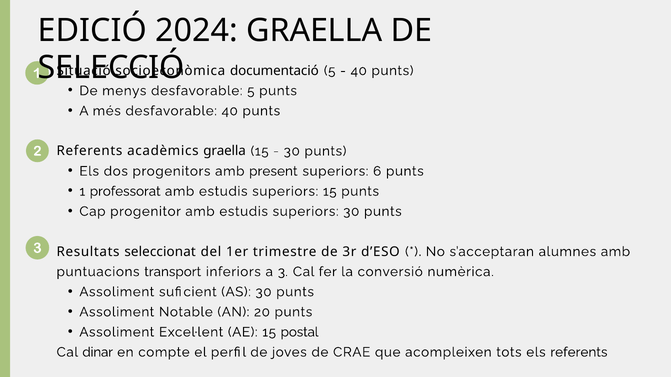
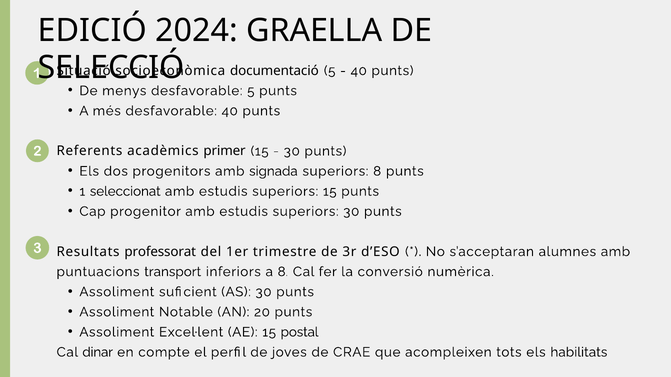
acadèmics graella: graella -> primer
present: present -> signada
superiors 6: 6 -> 8
professorat: professorat -> seleccionat
seleccionat: seleccionat -> professorat
a 3: 3 -> 8
els referents: referents -> habilitats
